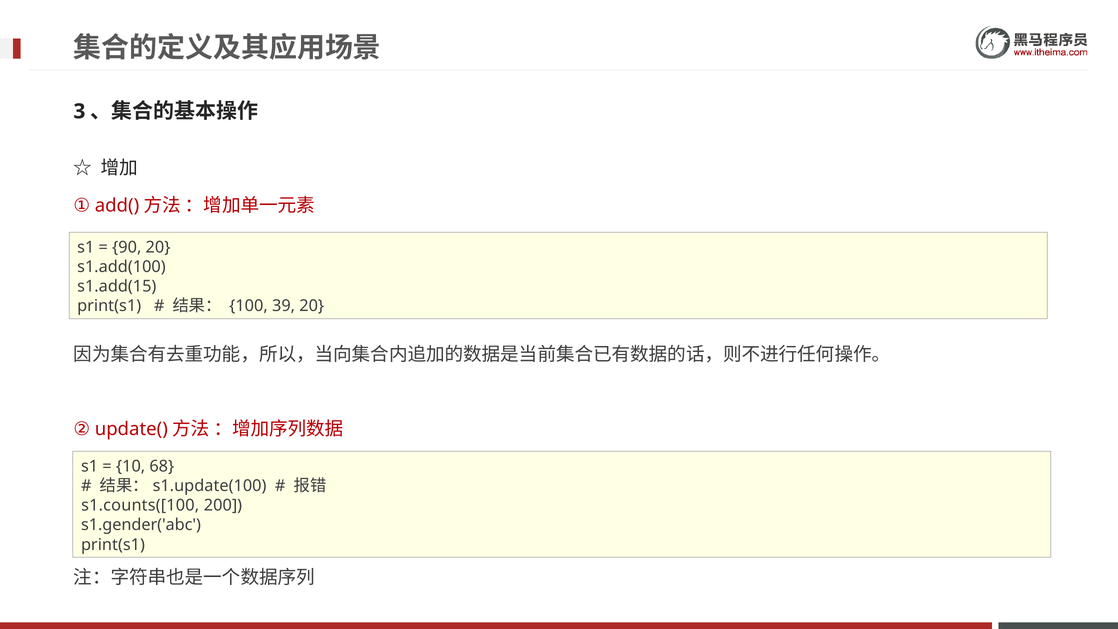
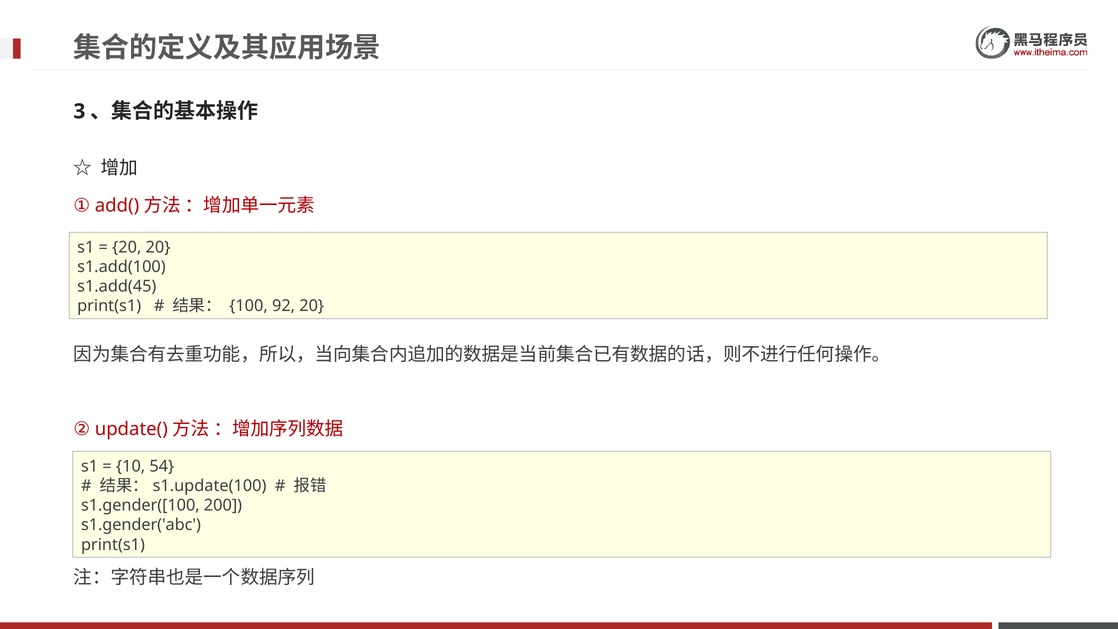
90 at (127, 247): 90 -> 20
s1.add(15: s1.add(15 -> s1.add(45
39: 39 -> 92
68: 68 -> 54
s1.counts([100: s1.counts([100 -> s1.gender([100
